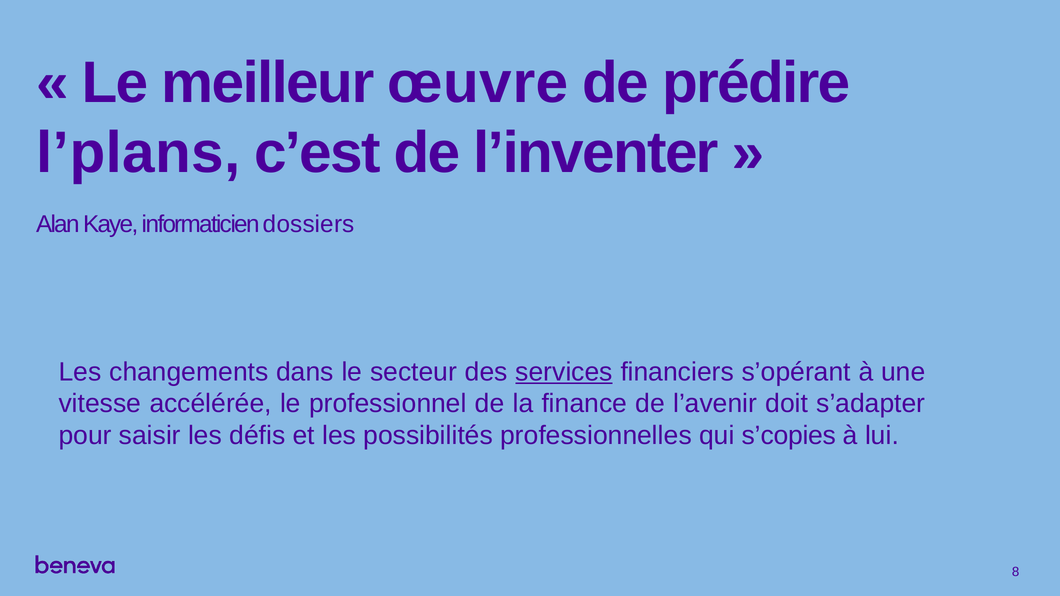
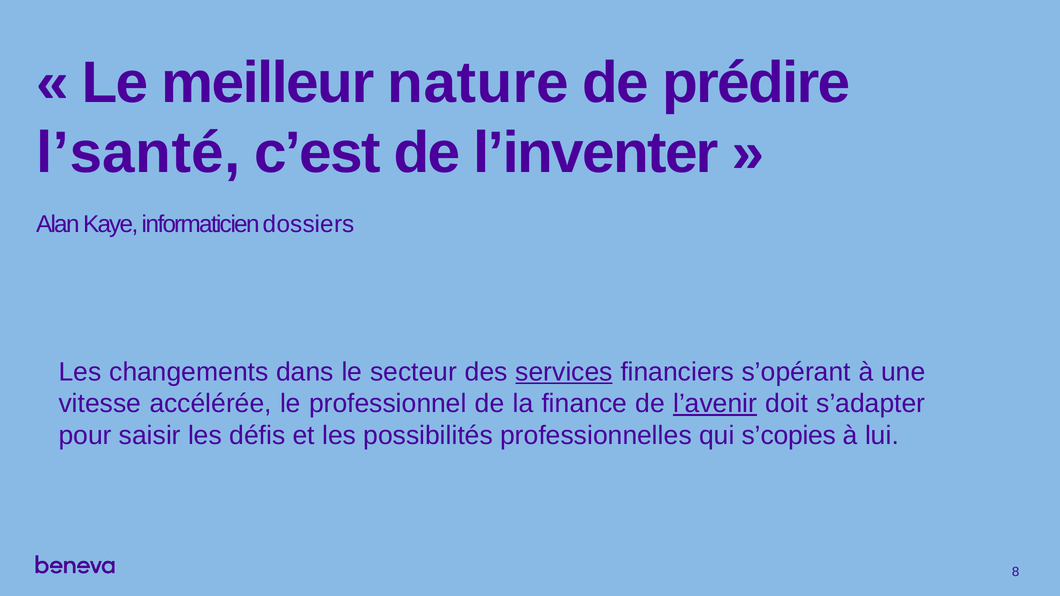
œuvre: œuvre -> nature
l’plans: l’plans -> l’santé
l’avenir underline: none -> present
